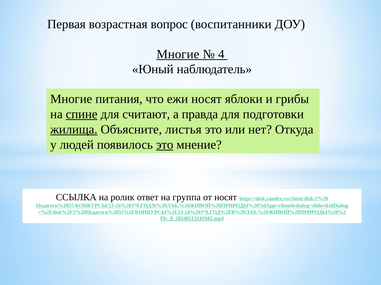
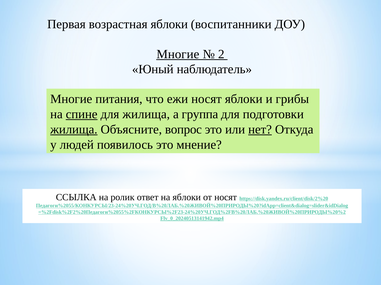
возрастная вопрос: вопрос -> яблоки
4: 4 -> 2
для считают: считают -> жилища
правда: правда -> группа
листья: листья -> вопрос
нет underline: none -> present
это at (165, 145) underline: present -> none
на группа: группа -> яблоки
